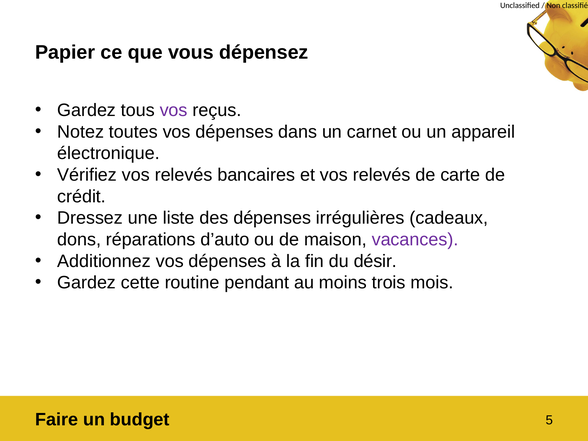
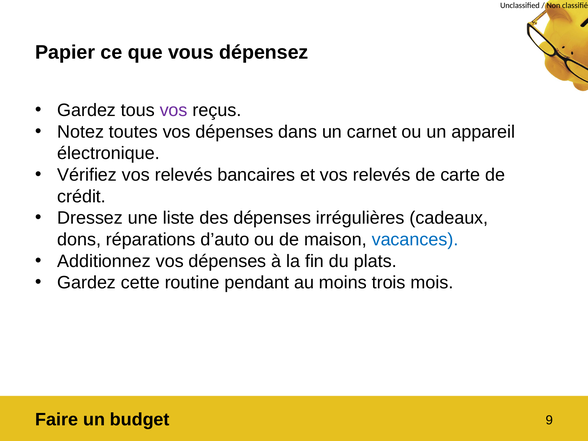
vacances colour: purple -> blue
désir: désir -> plats
5: 5 -> 9
